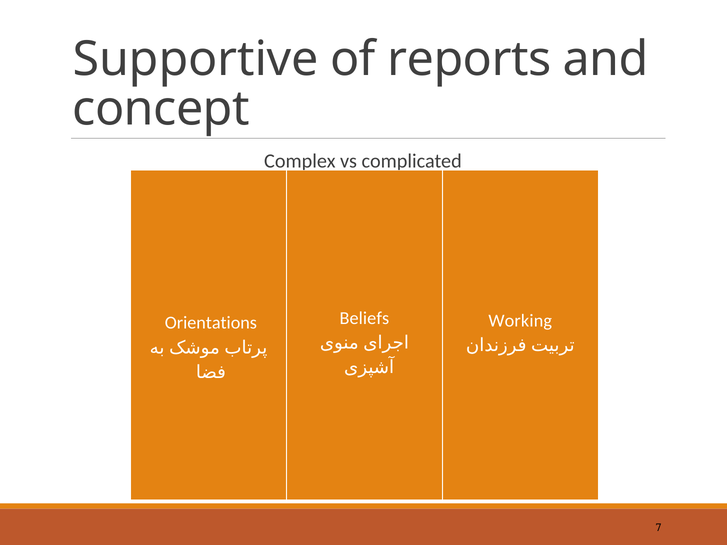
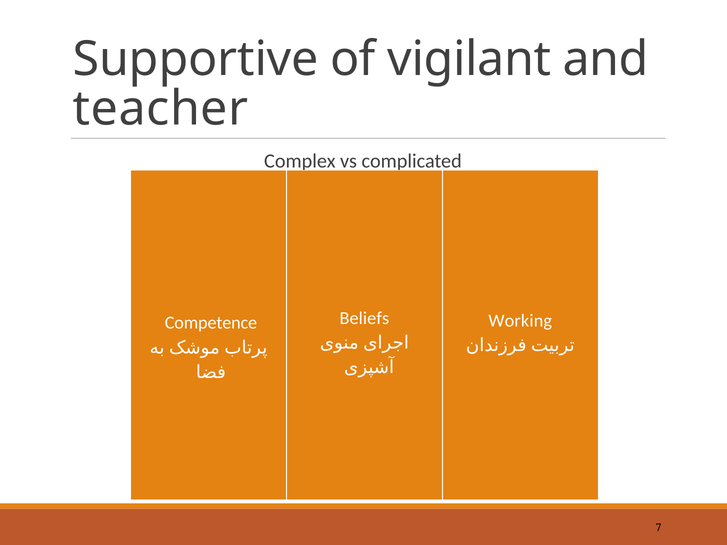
reports: reports -> vigilant
concept: concept -> teacher
Orientations: Orientations -> Competence
